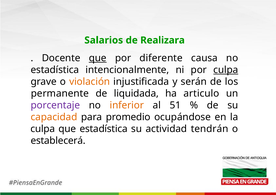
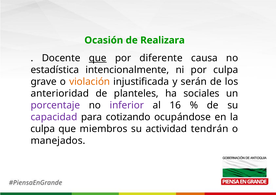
Salarios: Salarios -> Ocasión
culpa at (226, 70) underline: present -> none
permanente: permanente -> anterioridad
liquidada: liquidada -> planteles
articulo: articulo -> sociales
inferior colour: orange -> purple
51: 51 -> 16
capacidad colour: orange -> purple
promedio: promedio -> cotizando
que estadística: estadística -> miembros
establecerá: establecerá -> manejados
